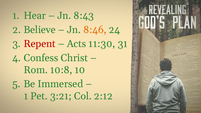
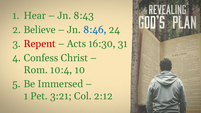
8:46 colour: orange -> blue
11:30: 11:30 -> 16:30
10:8: 10:8 -> 10:4
